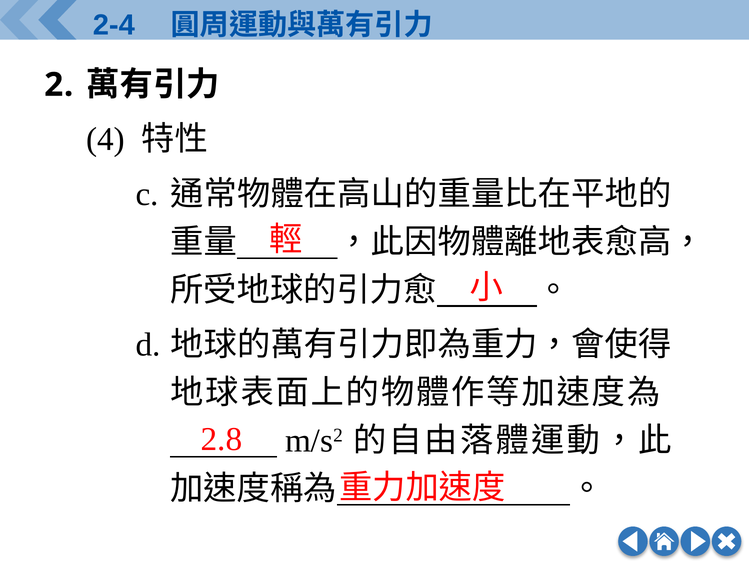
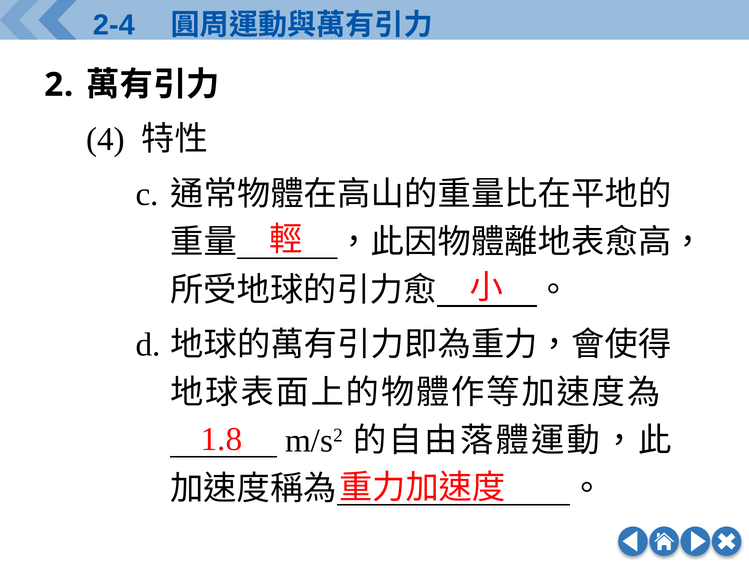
2.8: 2.8 -> 1.8
